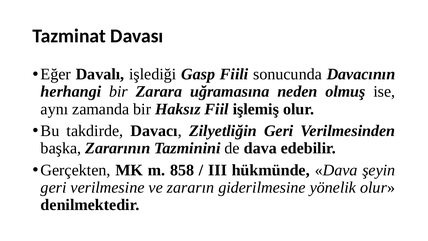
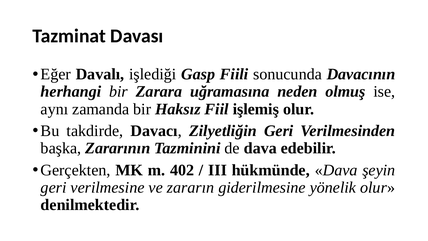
858: 858 -> 402
